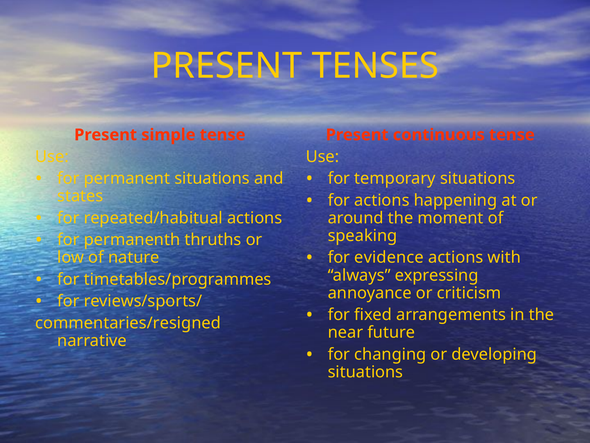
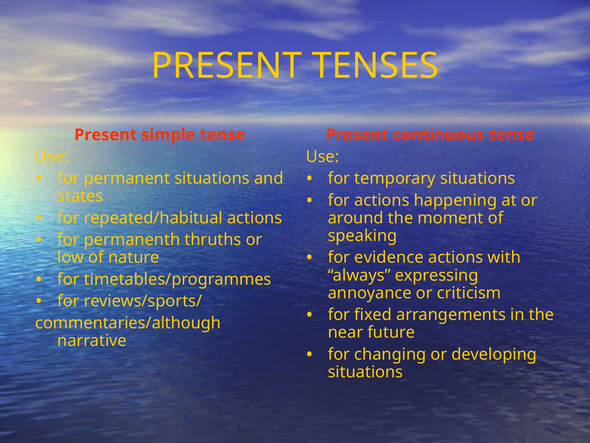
commentaries/resigned: commentaries/resigned -> commentaries/although
